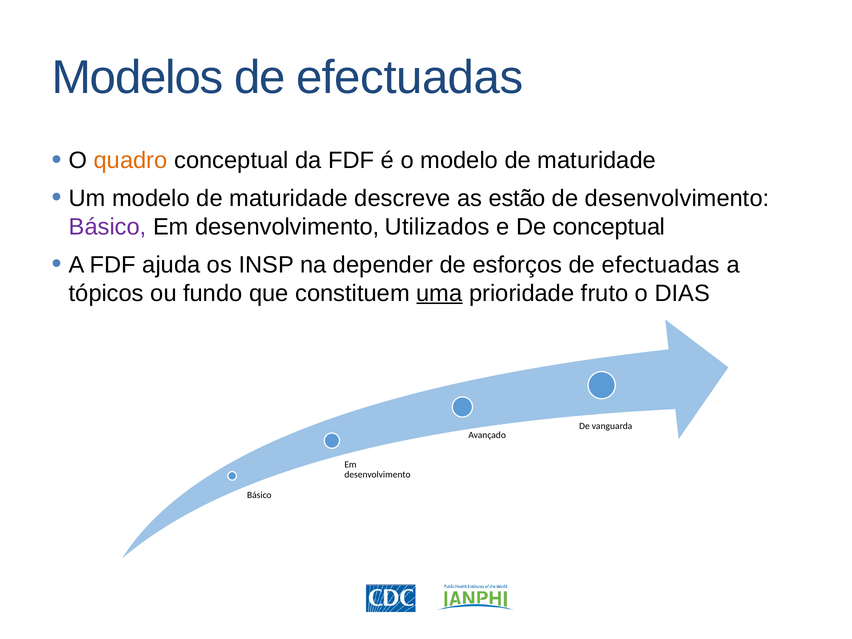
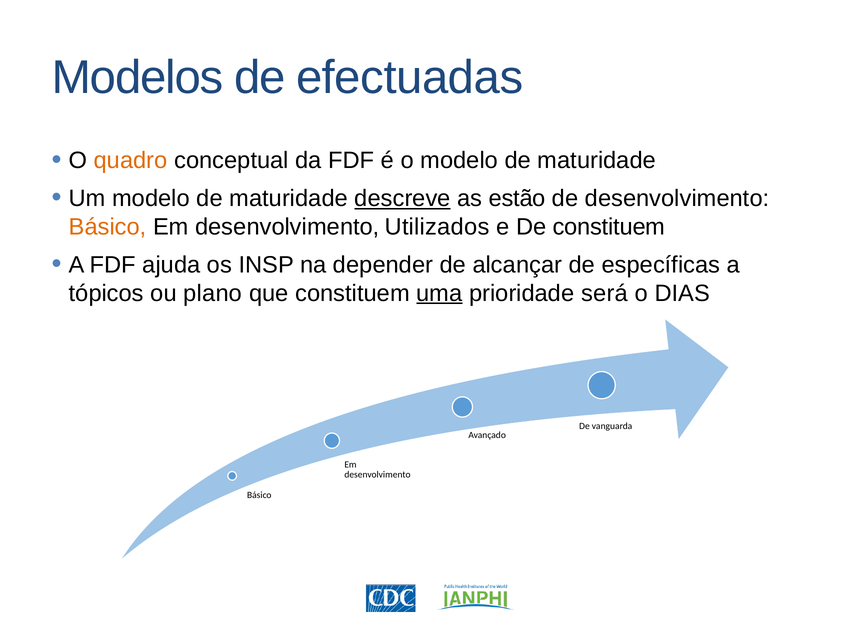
descreve underline: none -> present
Básico at (108, 227) colour: purple -> orange
De conceptual: conceptual -> constituem
esforços: esforços -> alcançar
efectuadas at (661, 265): efectuadas -> específicas
fundo: fundo -> plano
fruto: fruto -> será
